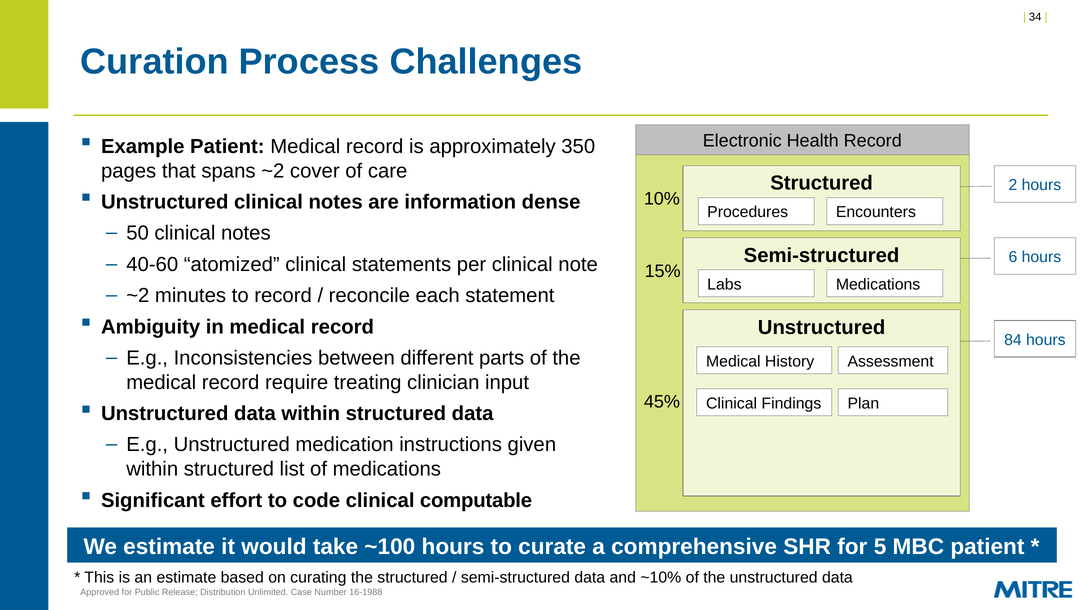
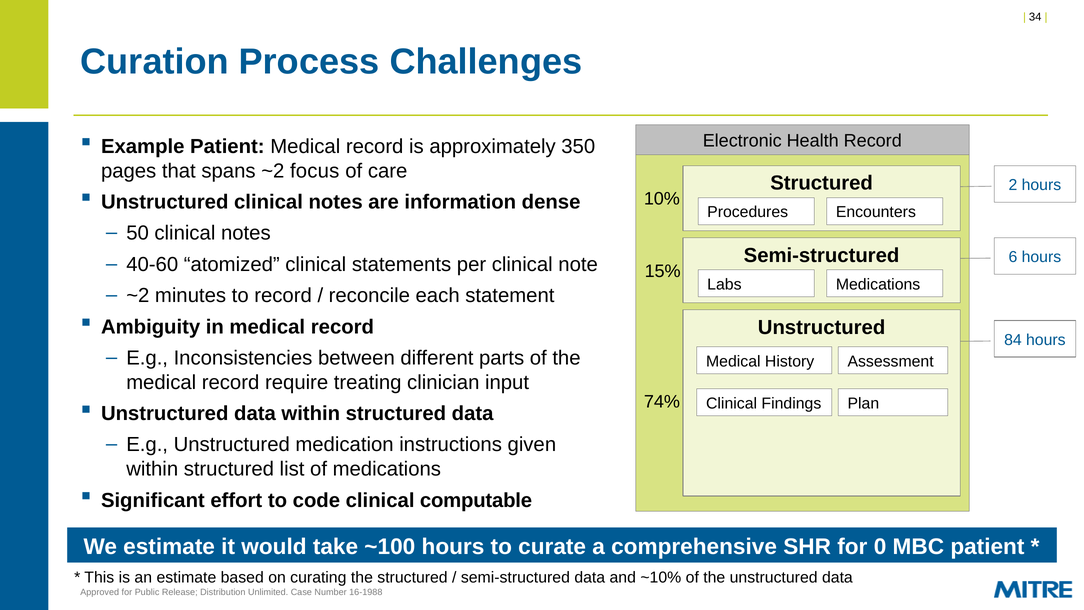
cover: cover -> focus
45%: 45% -> 74%
5: 5 -> 0
